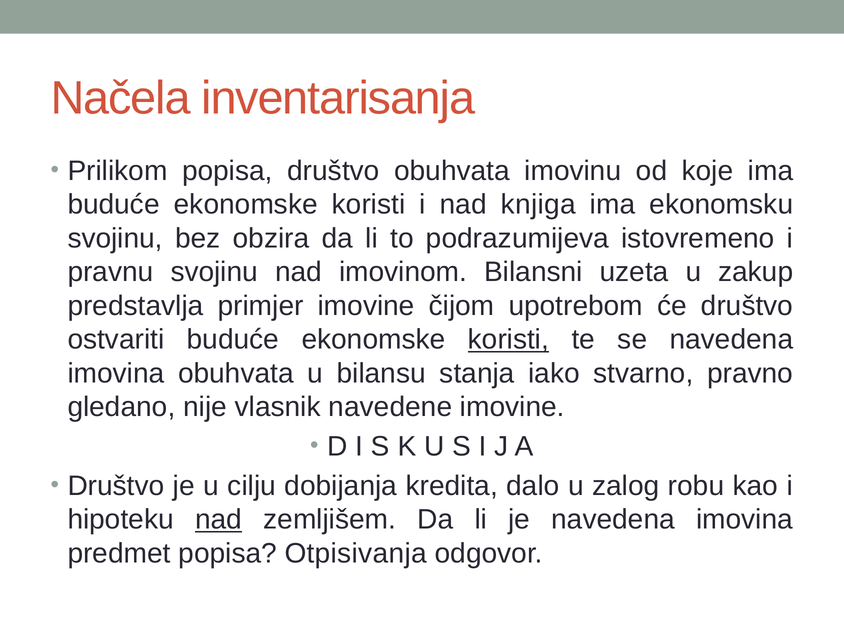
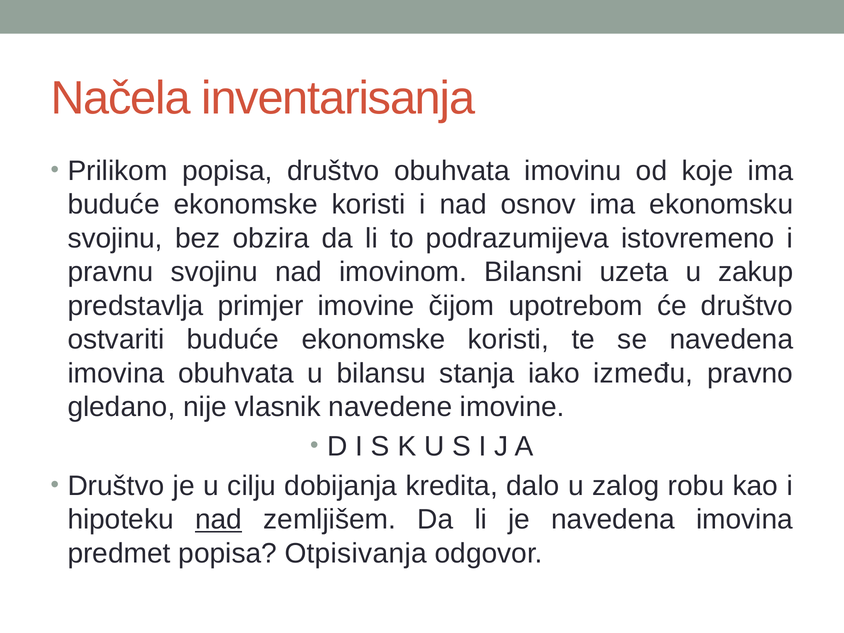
knjiga: knjiga -> osnov
koristi at (508, 340) underline: present -> none
stvarno: stvarno -> između
